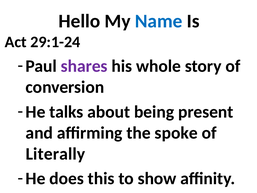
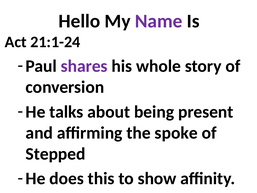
Name colour: blue -> purple
29:1-24: 29:1-24 -> 21:1-24
Literally: Literally -> Stepped
